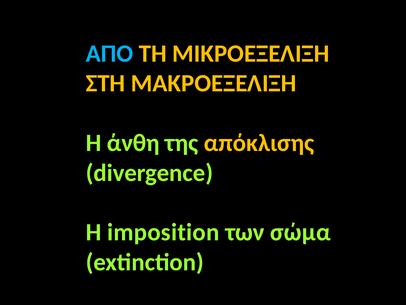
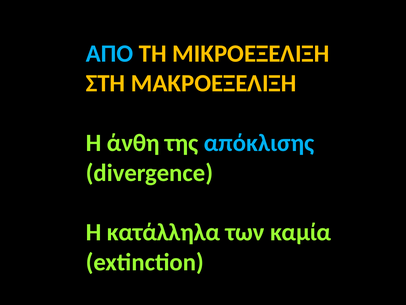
απόκλισης colour: yellow -> light blue
imposition: imposition -> κατάλληλα
σώμα: σώμα -> καμία
